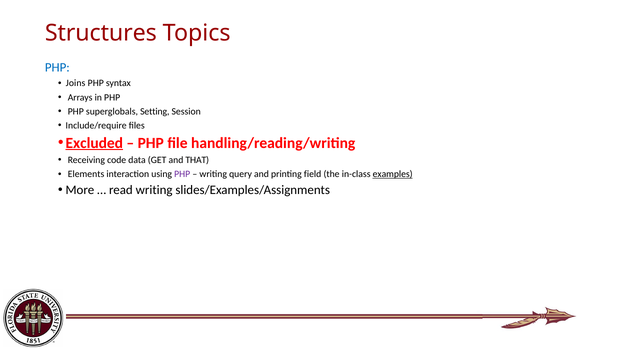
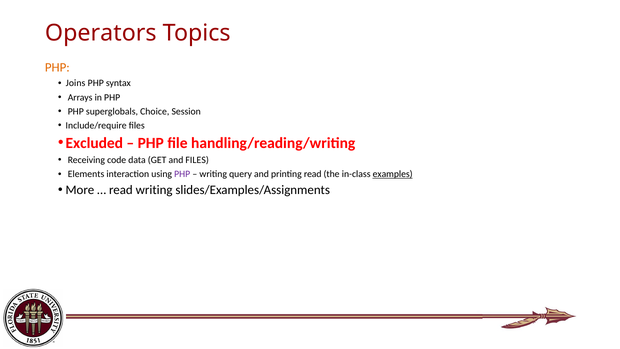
Structures: Structures -> Operators
PHP at (57, 67) colour: blue -> orange
Setting: Setting -> Choice
Excluded underline: present -> none
and THAT: THAT -> FILES
printing field: field -> read
